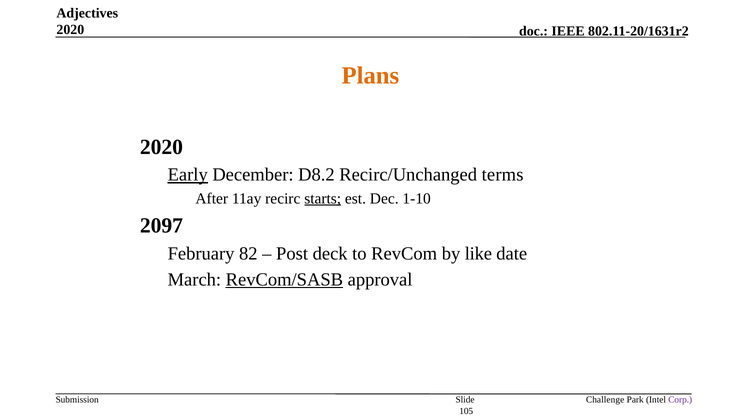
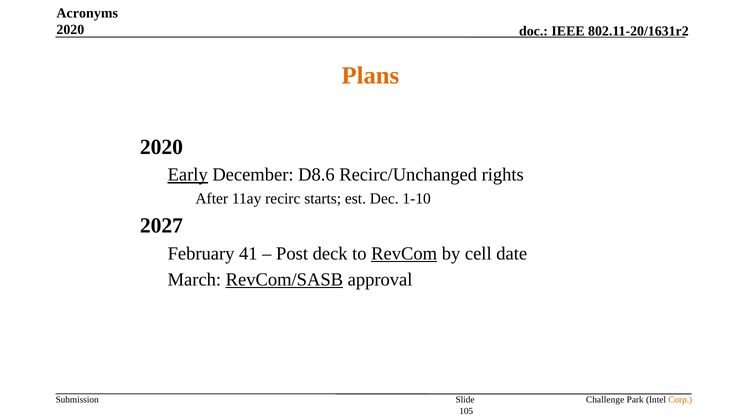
Adjectives: Adjectives -> Acronyms
D8.2: D8.2 -> D8.6
terms: terms -> rights
starts underline: present -> none
2097: 2097 -> 2027
82: 82 -> 41
RevCom underline: none -> present
like: like -> cell
Corp colour: purple -> orange
